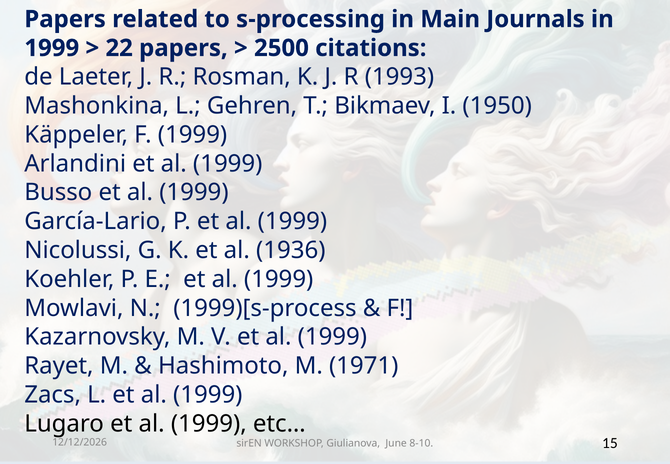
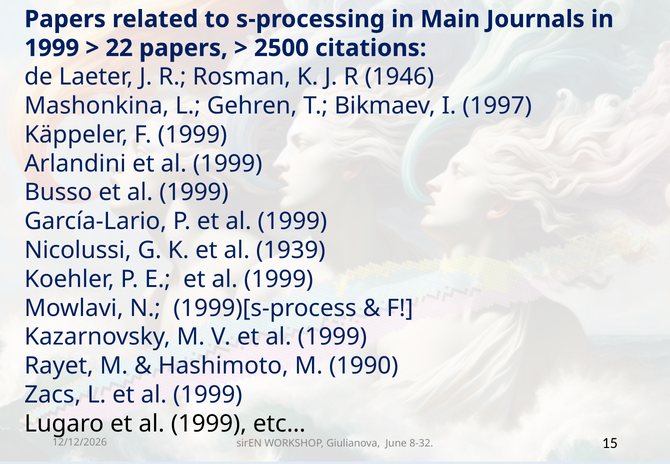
1993: 1993 -> 1946
1950: 1950 -> 1997
1936: 1936 -> 1939
1971: 1971 -> 1990
8-10: 8-10 -> 8-32
